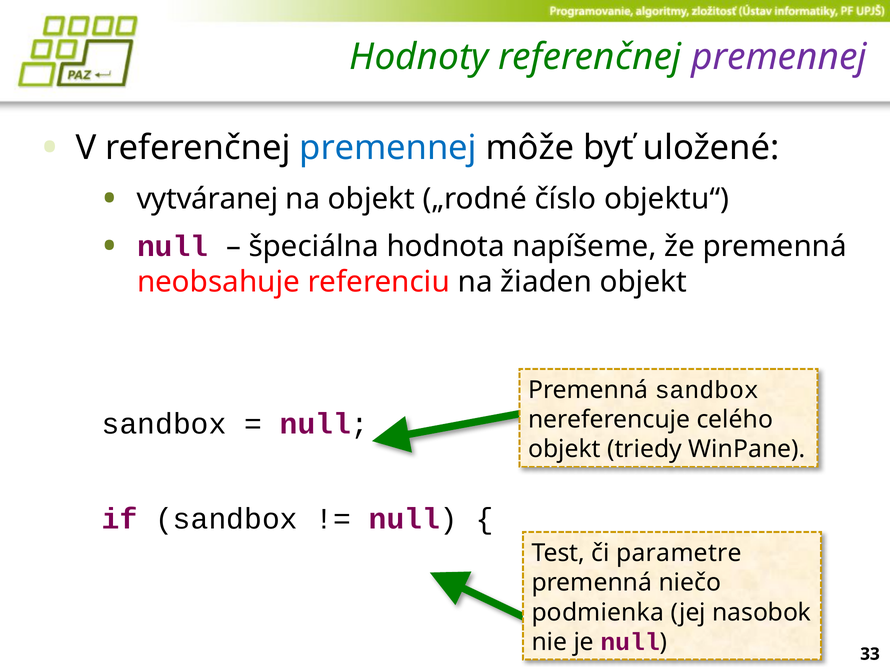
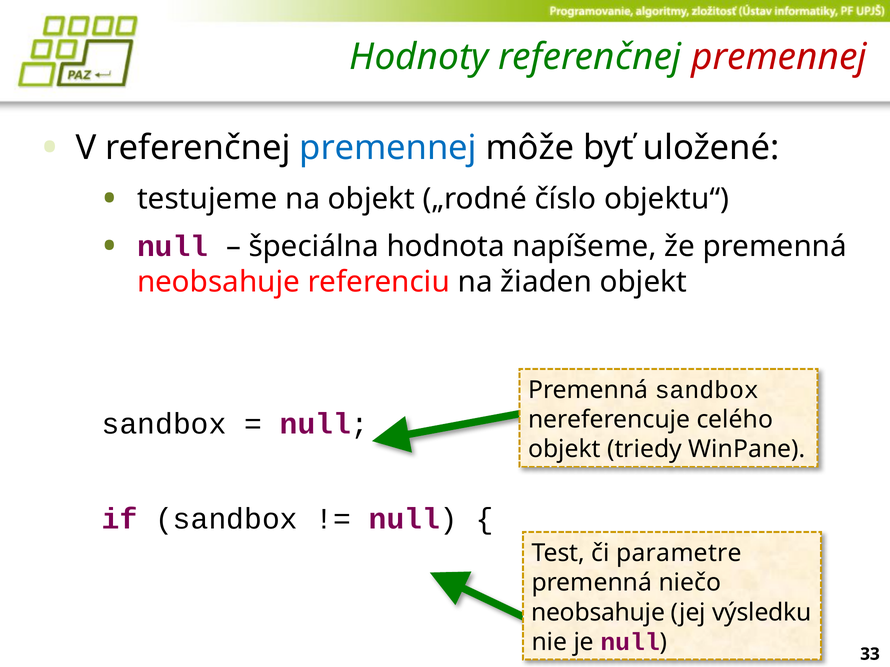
premennej at (779, 57) colour: purple -> red
vytváranej: vytváranej -> testujeme
podmienka at (598, 613): podmienka -> neobsahuje
nasobok: nasobok -> výsledku
